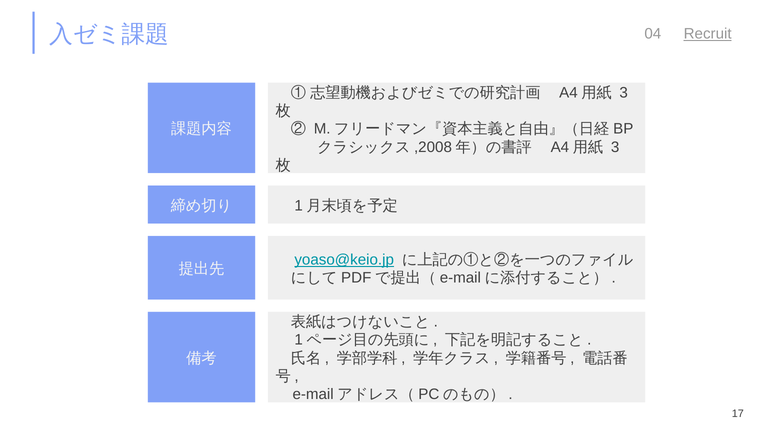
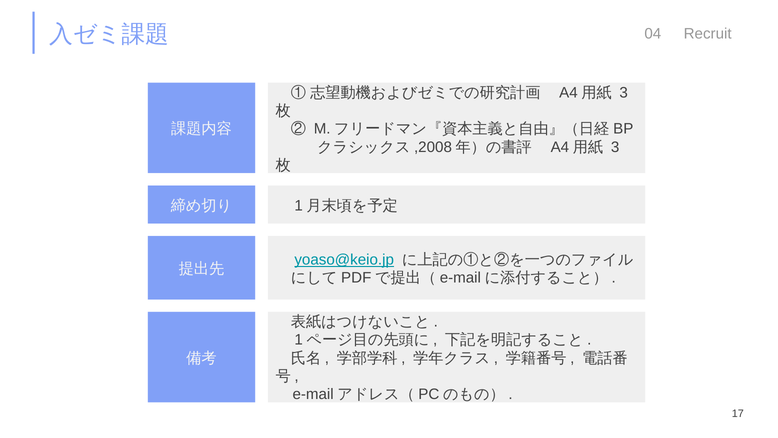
Recruit underline: present -> none
